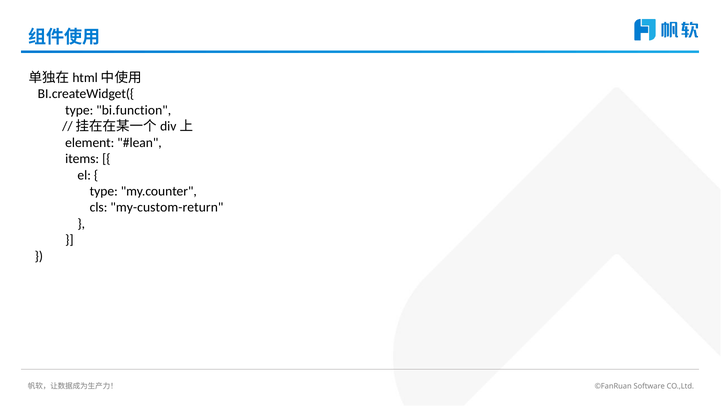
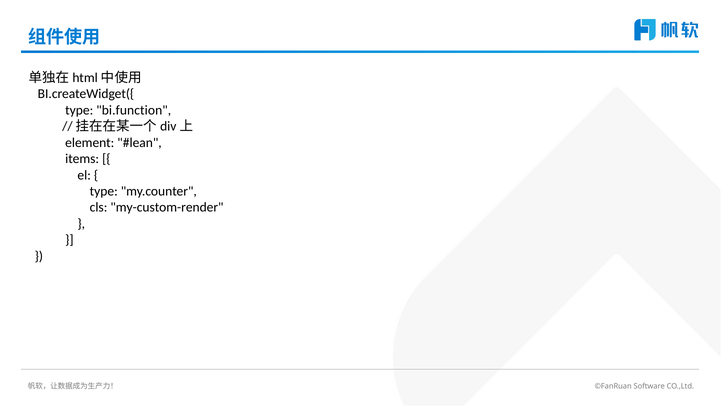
my-custom-return: my-custom-return -> my-custom-render
